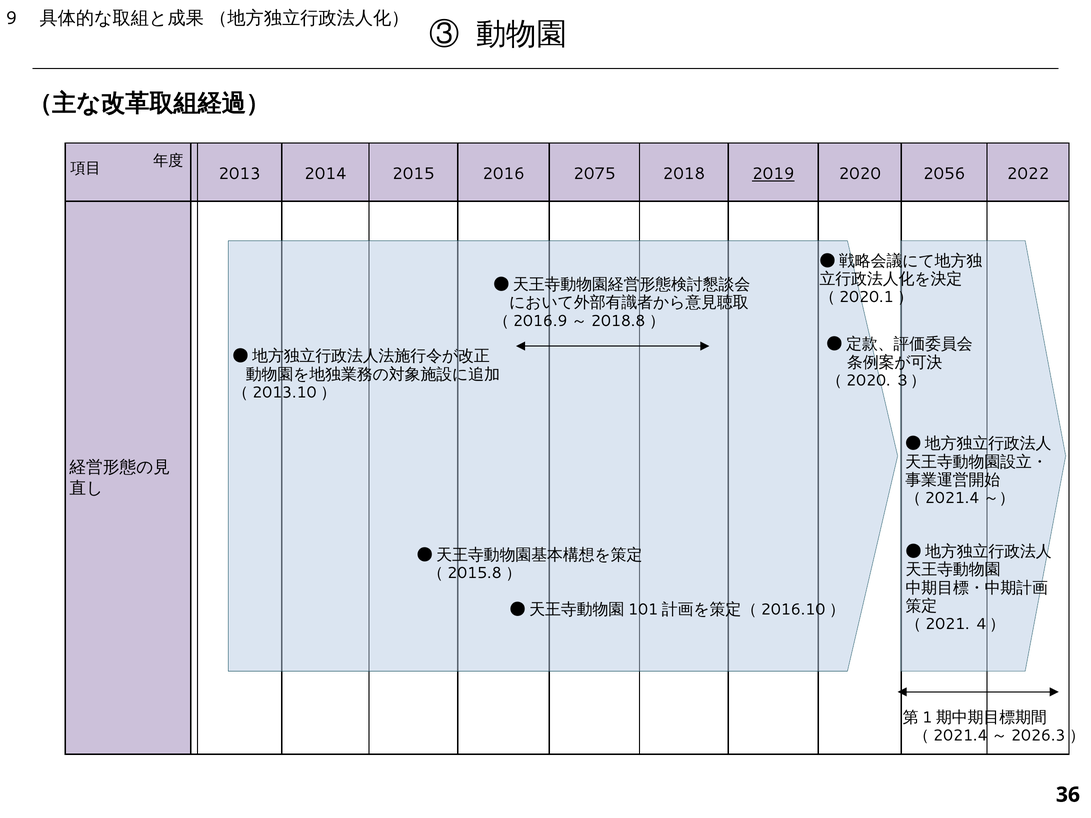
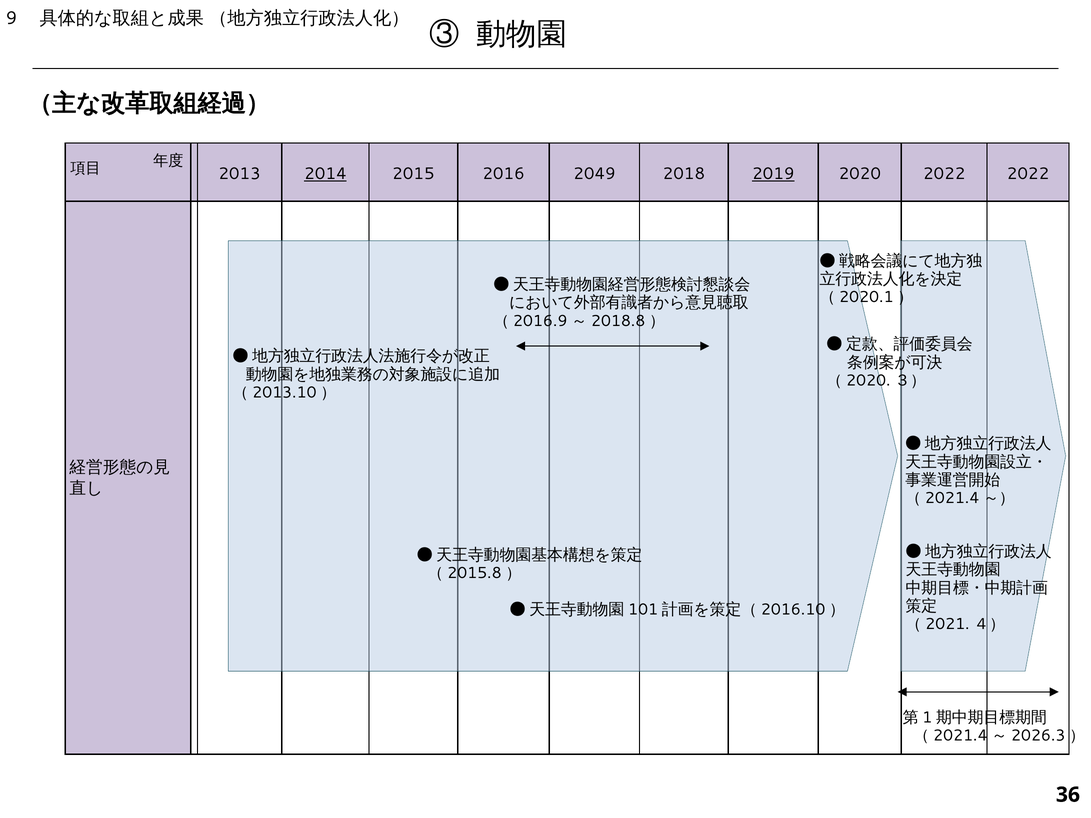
2014 underline: none -> present
2075: 2075 -> 2049
2020 2056: 2056 -> 2022
